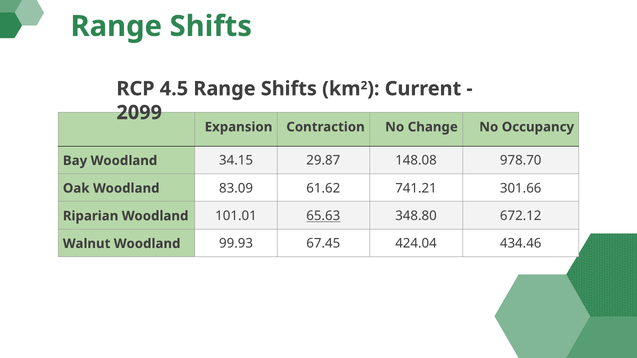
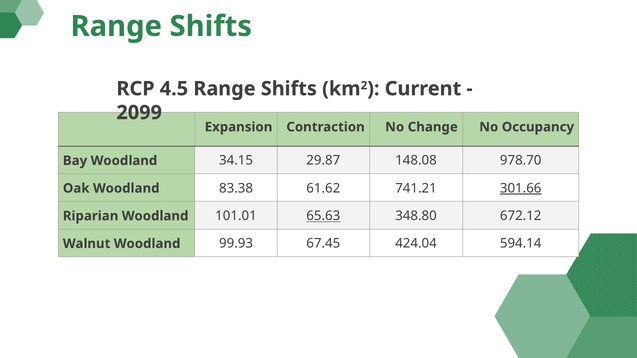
83.09: 83.09 -> 83.38
301.66 underline: none -> present
434.46: 434.46 -> 594.14
